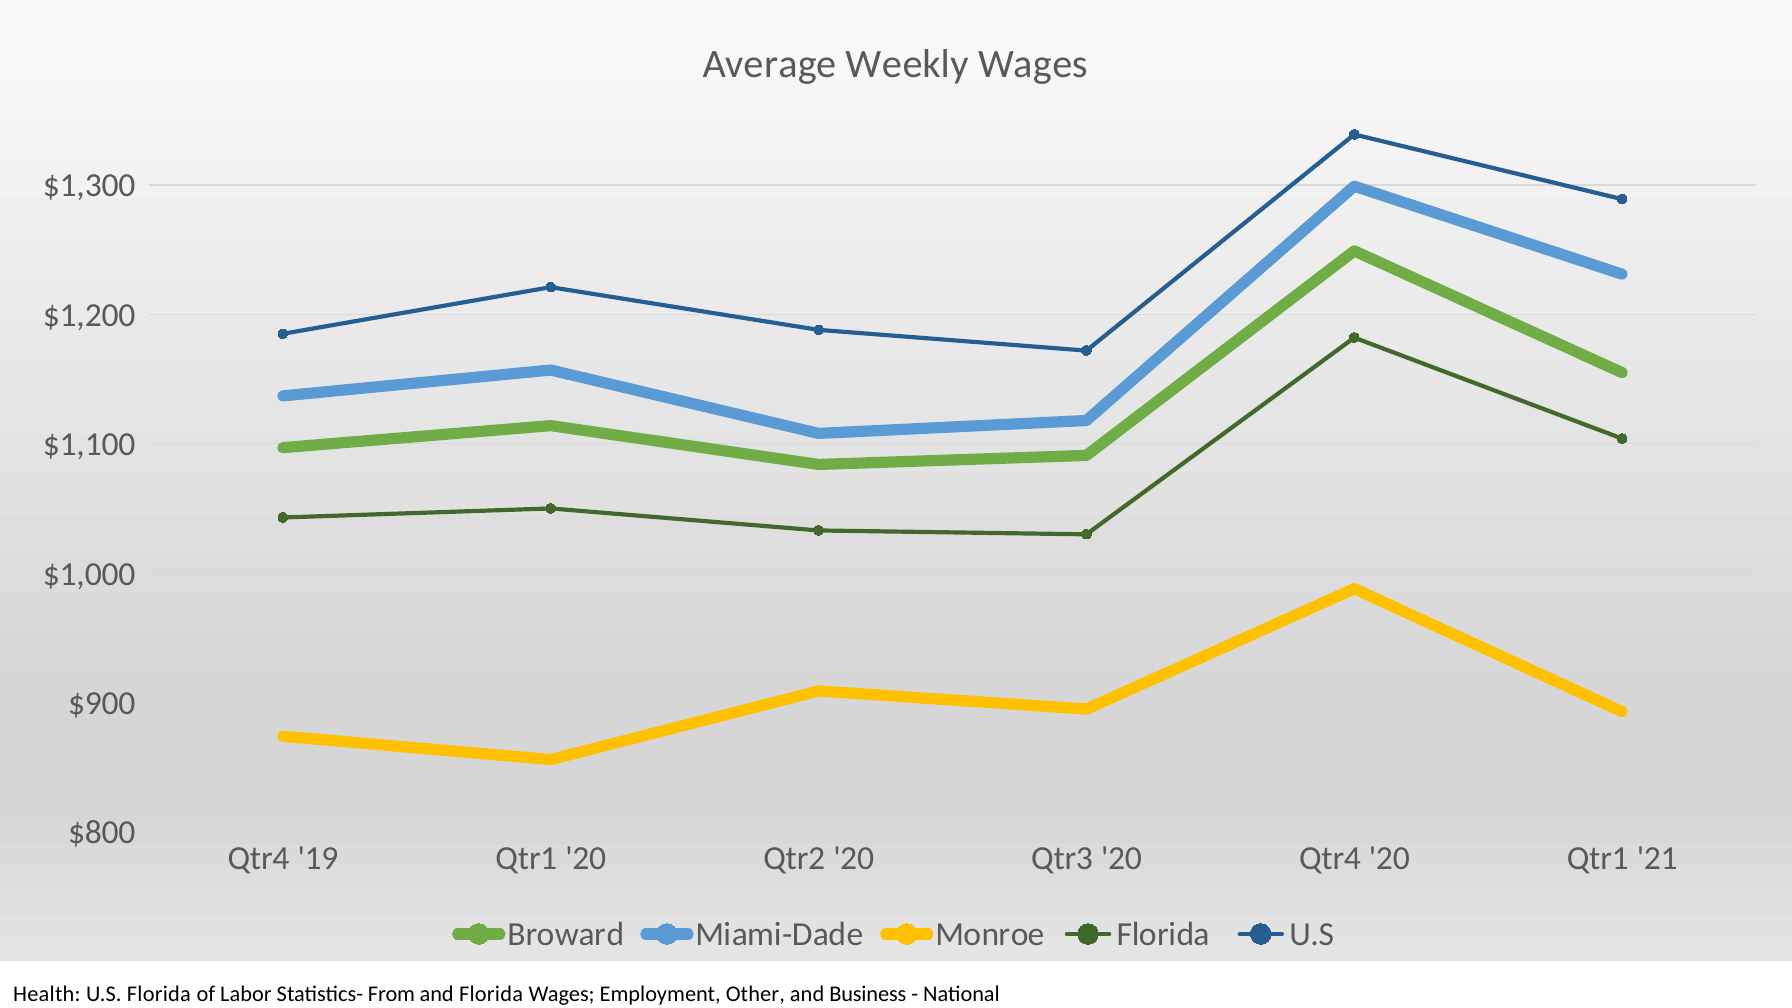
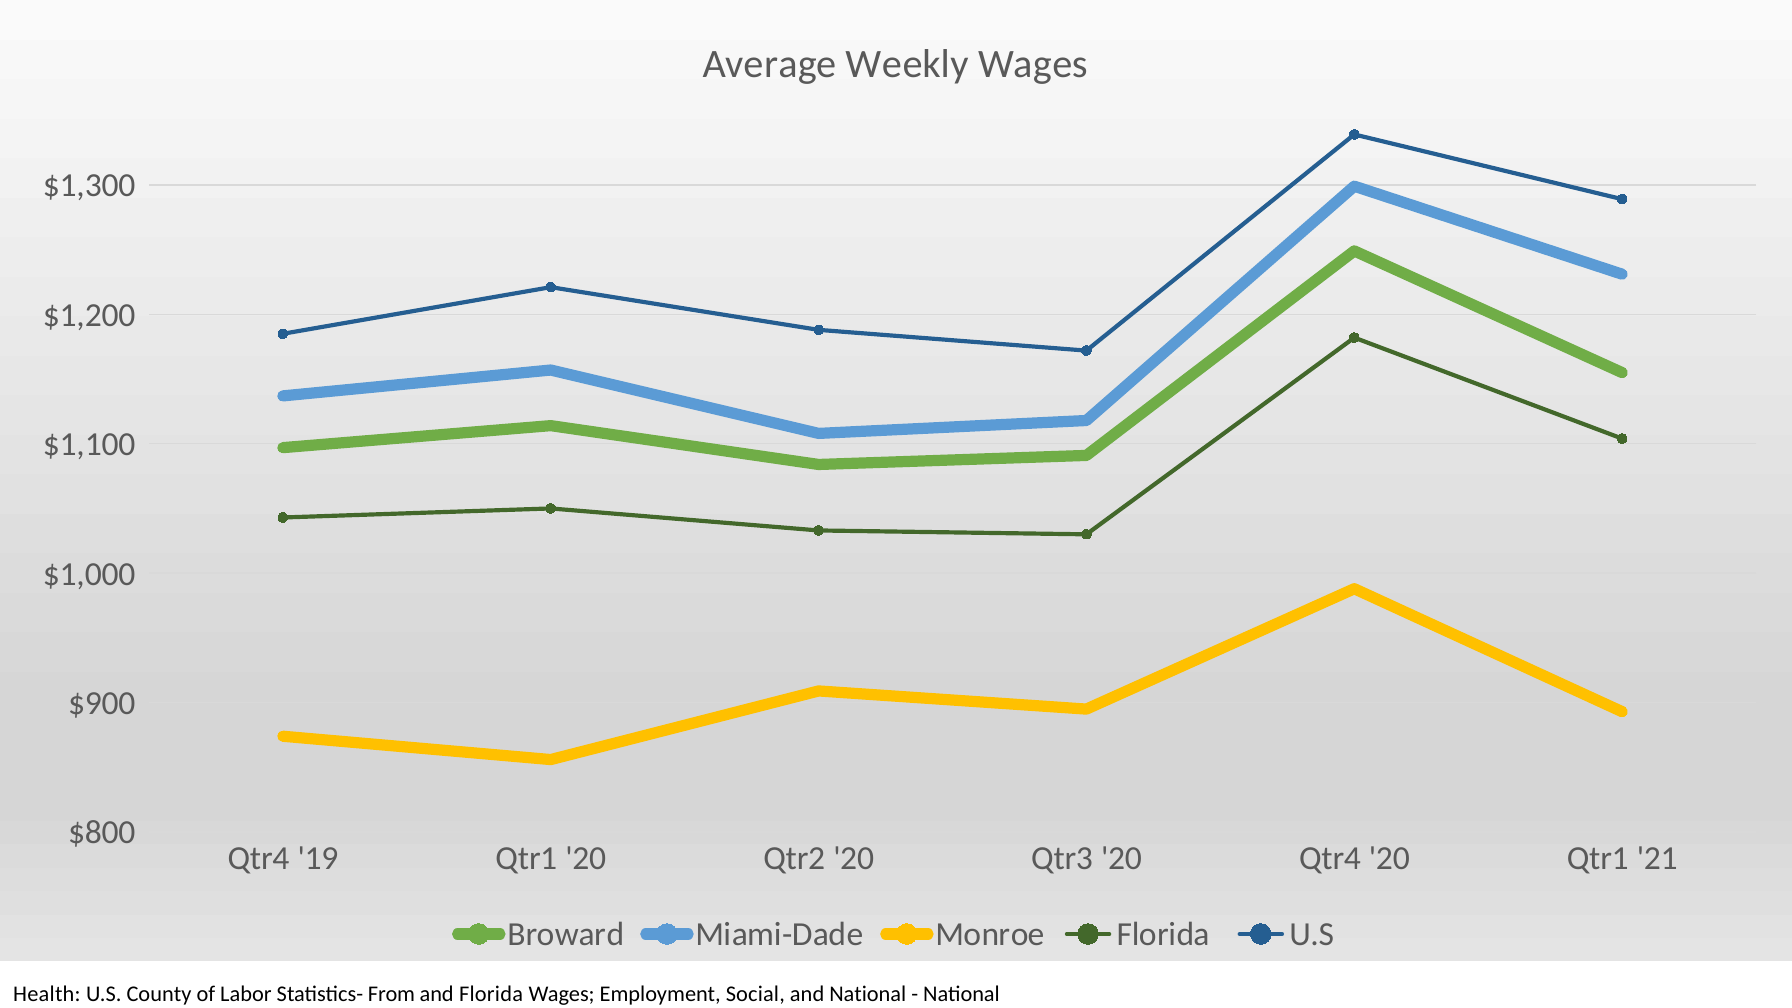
U.S Florida: Florida -> County
Other: Other -> Social
and Business: Business -> National
